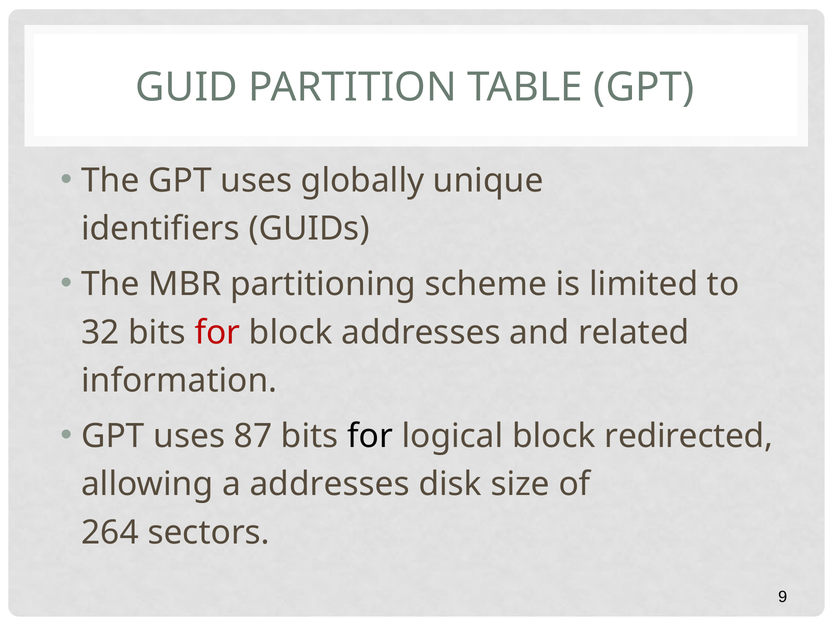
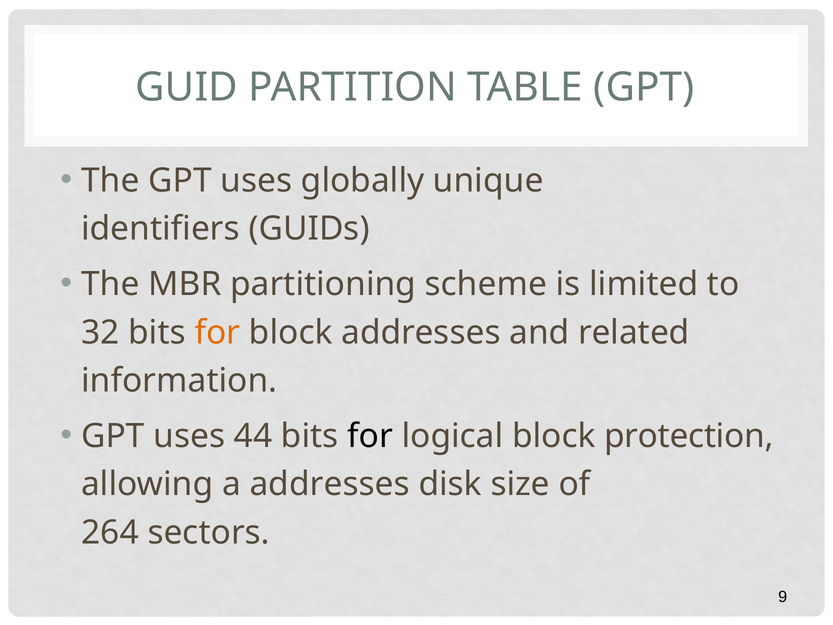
for at (217, 332) colour: red -> orange
87: 87 -> 44
redirected: redirected -> protection
